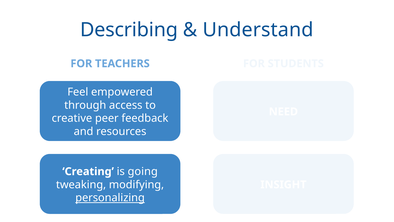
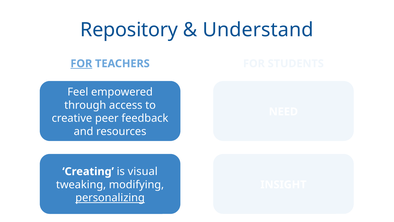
Describing: Describing -> Repository
FOR at (81, 64) underline: none -> present
going: going -> visual
